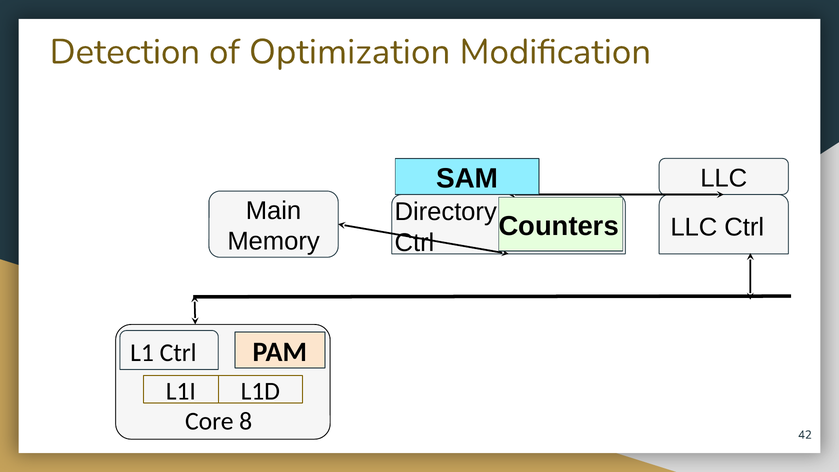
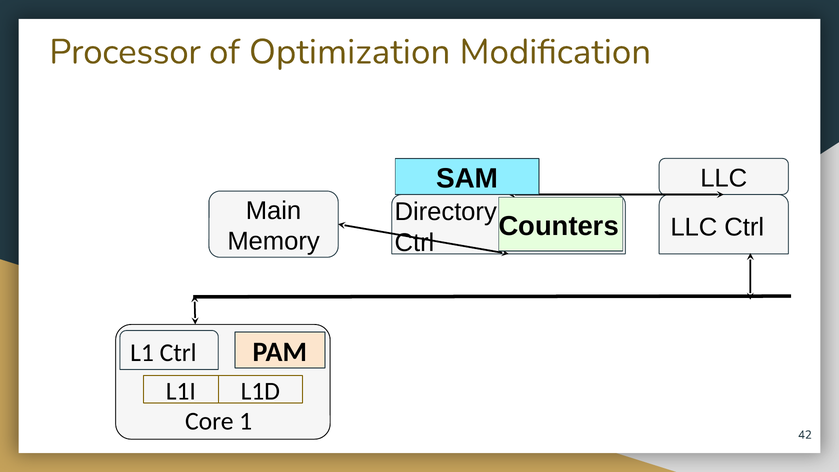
Detection: Detection -> Processor
8: 8 -> 1
